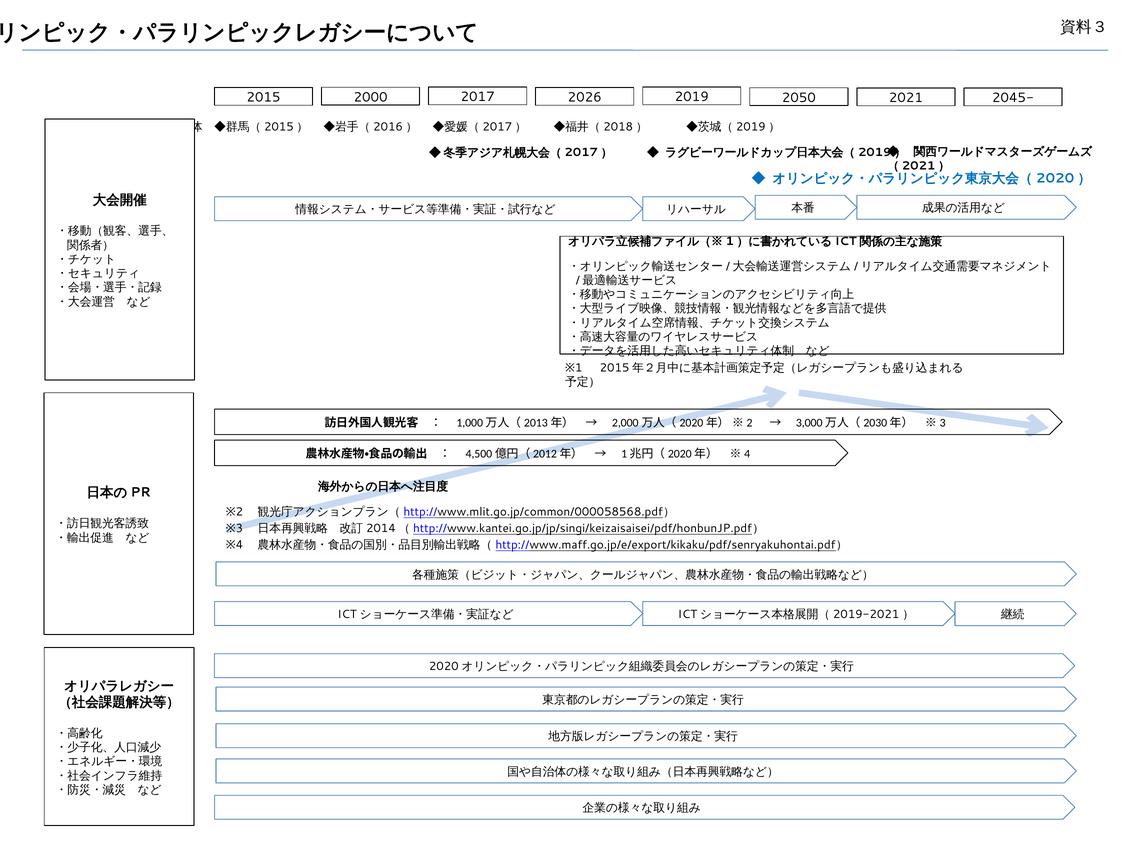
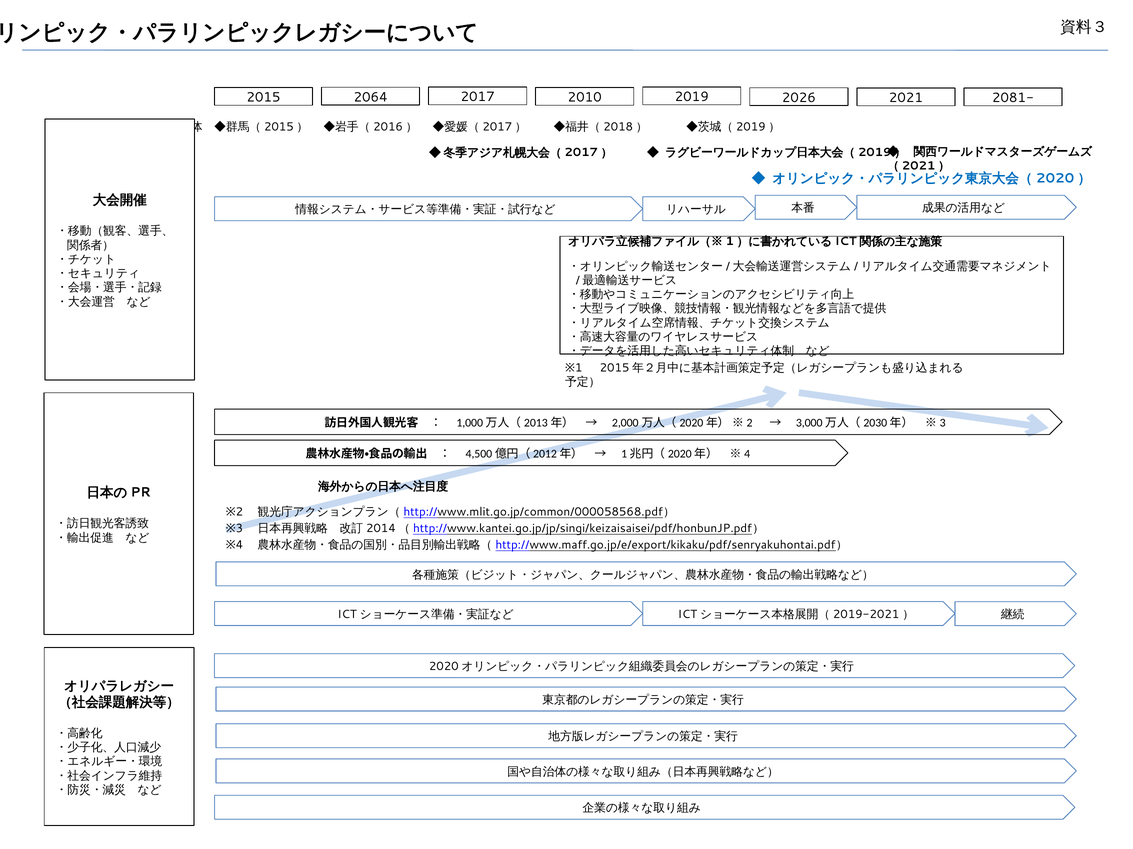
2000: 2000 -> 2064
2026: 2026 -> 2010
2050: 2050 -> 2026
2045-: 2045- -> 2081-
